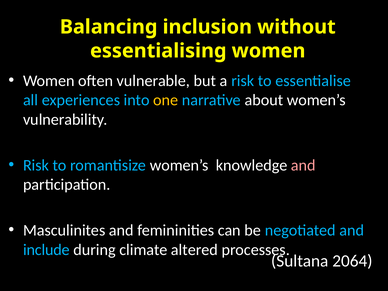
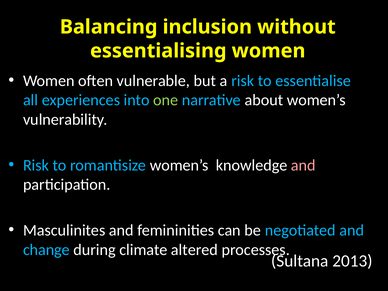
one colour: yellow -> light green
include: include -> change
2064: 2064 -> 2013
